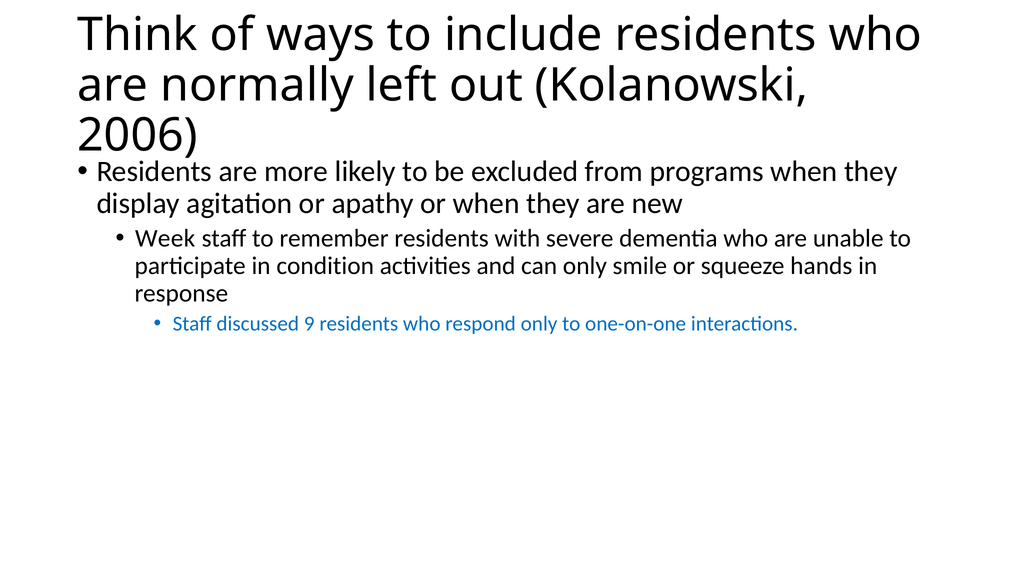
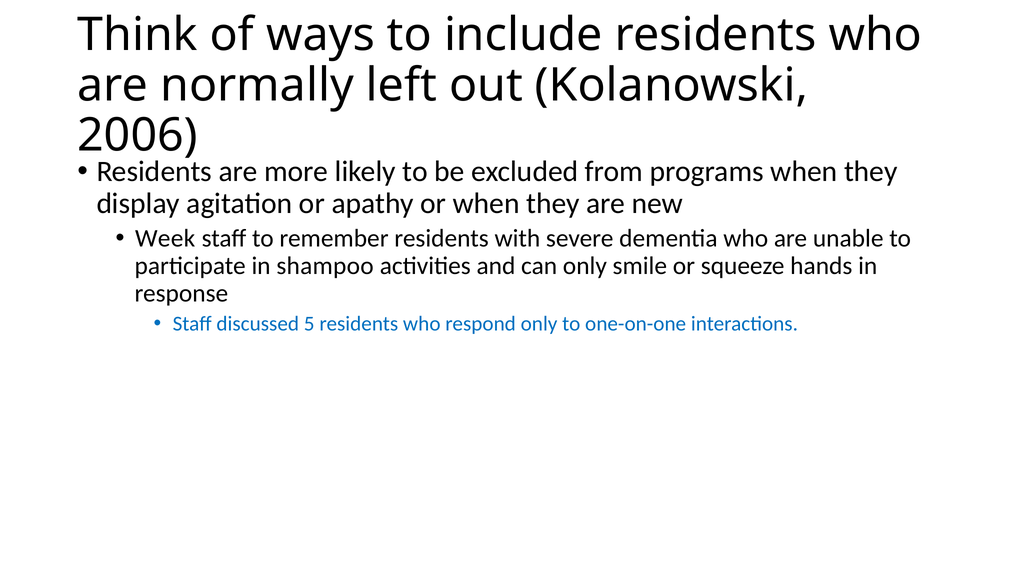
condition: condition -> shampoo
9: 9 -> 5
